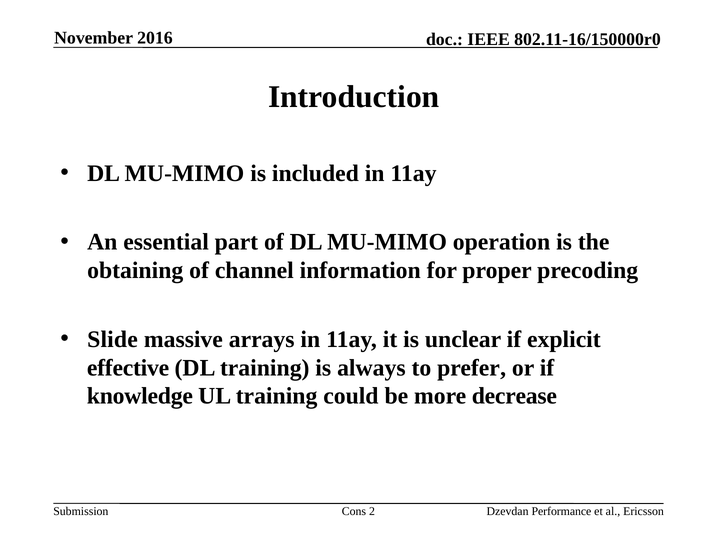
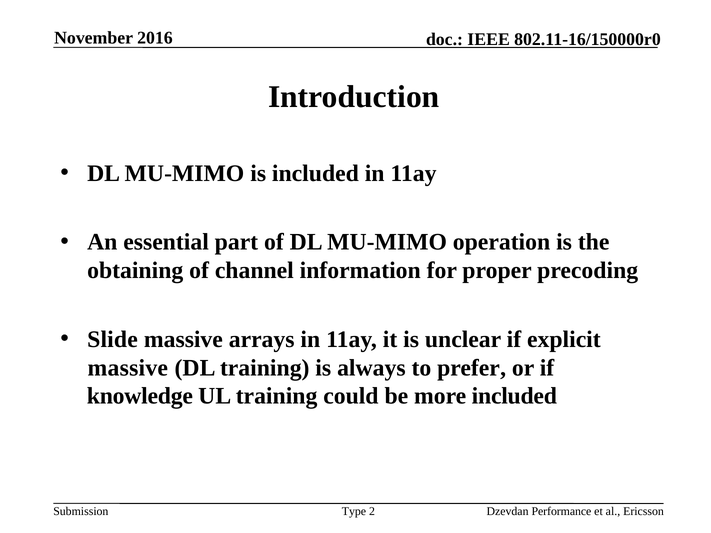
effective at (128, 368): effective -> massive
more decrease: decrease -> included
Cons: Cons -> Type
